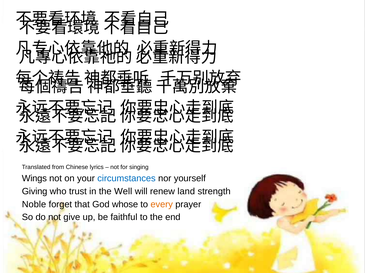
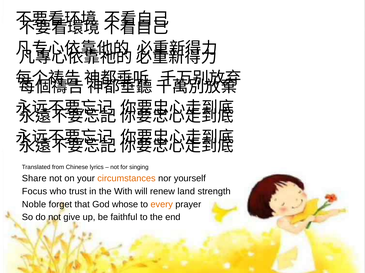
Wings: Wings -> Share
circumstances colour: blue -> orange
Giving: Giving -> Focus
Well: Well -> With
